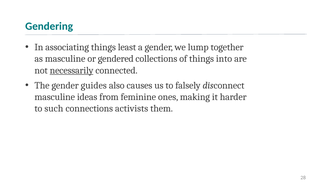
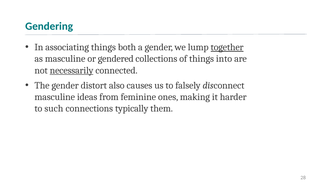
least: least -> both
together underline: none -> present
guides: guides -> distort
activists: activists -> typically
